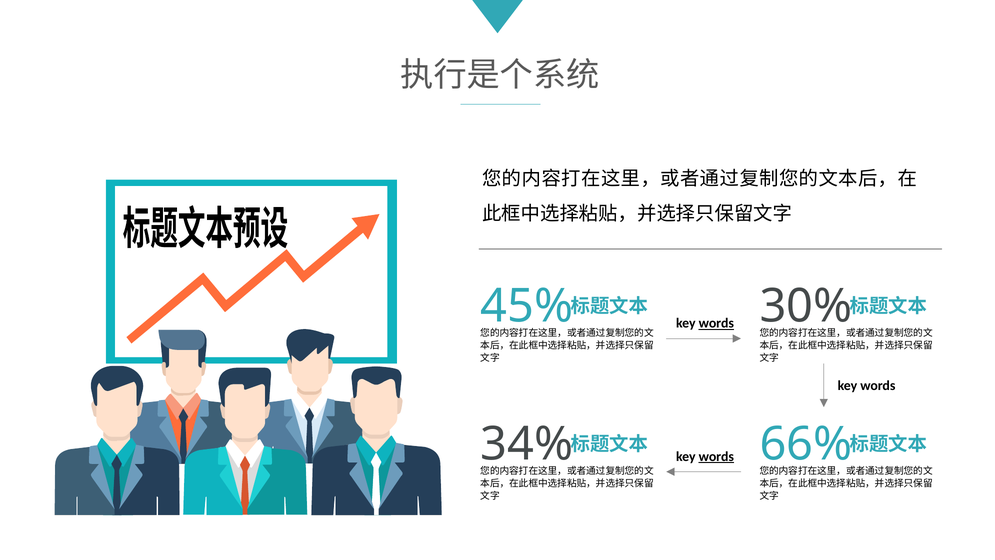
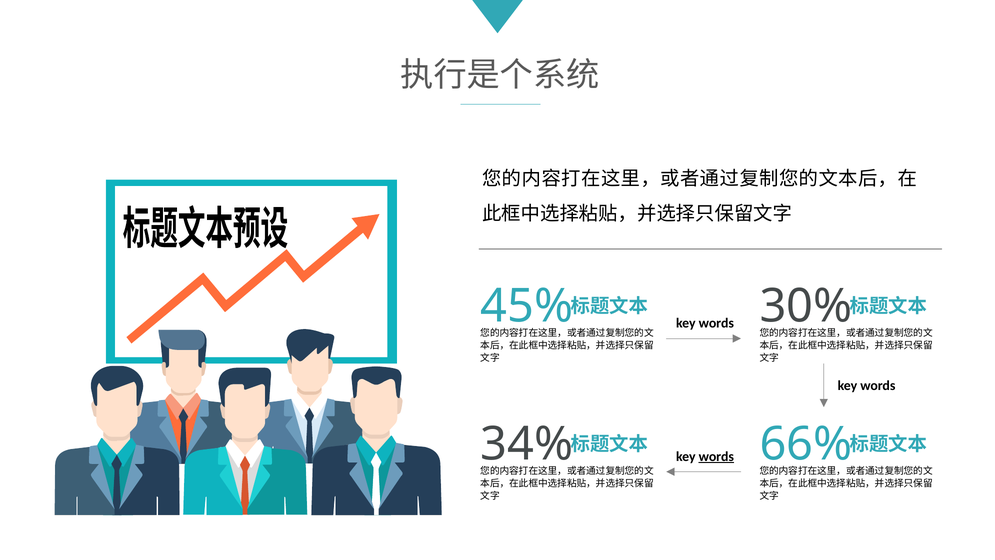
words at (716, 323) underline: present -> none
